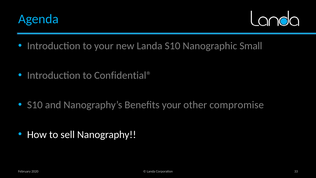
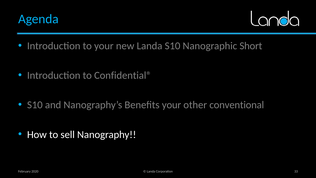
Small: Small -> Short
compromise: compromise -> conventional
